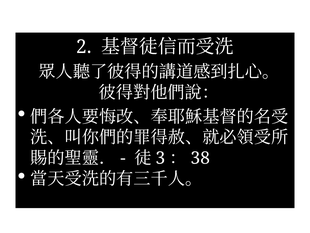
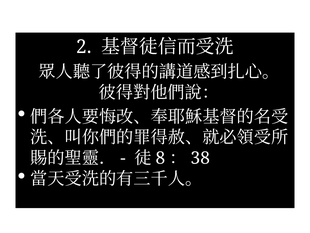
3: 3 -> 8
